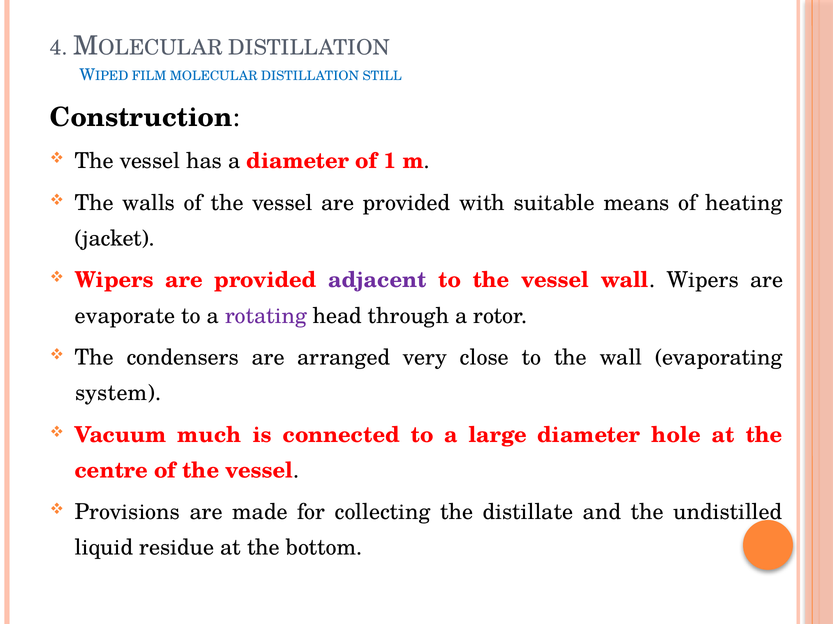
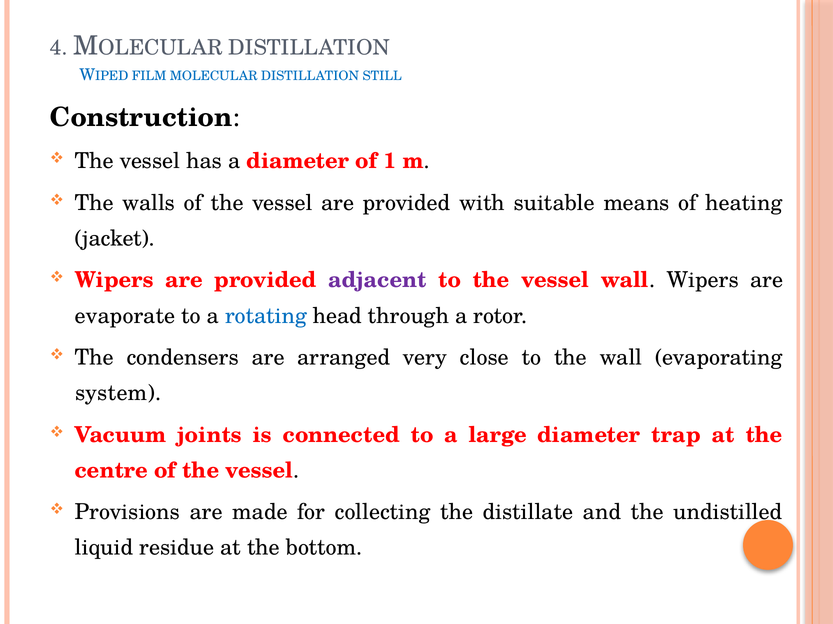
rotating colour: purple -> blue
much: much -> joints
hole: hole -> trap
